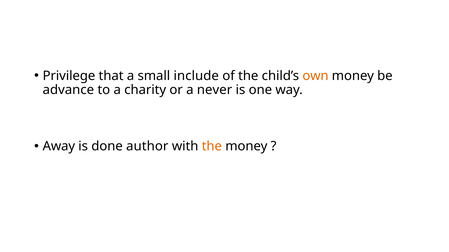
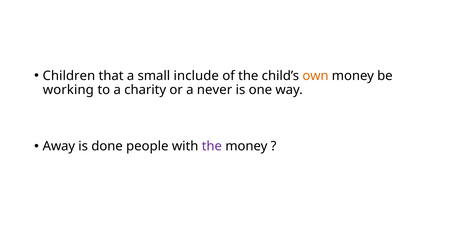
Privilege: Privilege -> Children
advance: advance -> working
author: author -> people
the at (212, 147) colour: orange -> purple
